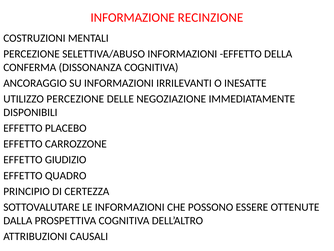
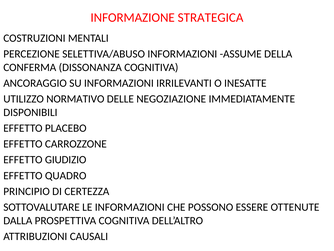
RECINZIONE: RECINZIONE -> STRATEGICA
INFORMAZIONI EFFETTO: EFFETTO -> ASSUME
UTILIZZO PERCEZIONE: PERCEZIONE -> NORMATIVO
